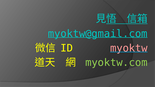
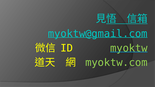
myoktw colour: pink -> light green
